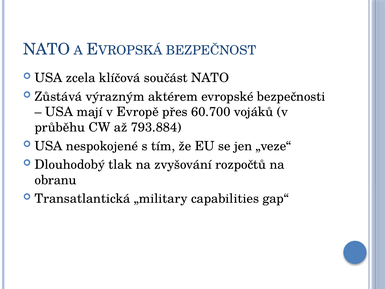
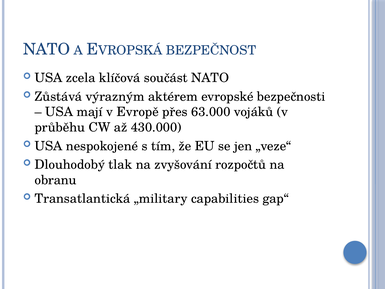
60.700: 60.700 -> 63.000
793.884: 793.884 -> 430.000
